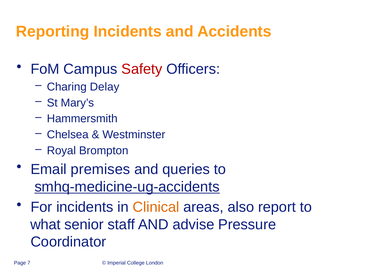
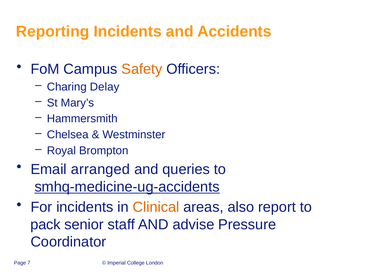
Safety colour: red -> orange
premises: premises -> arranged
what: what -> pack
